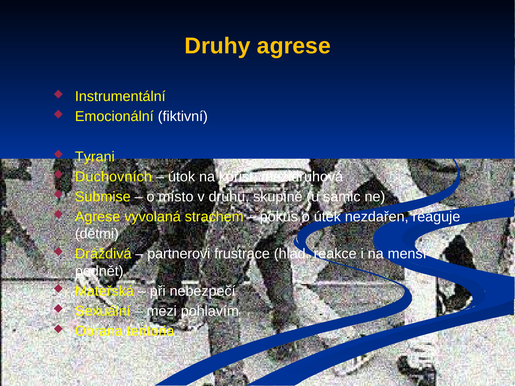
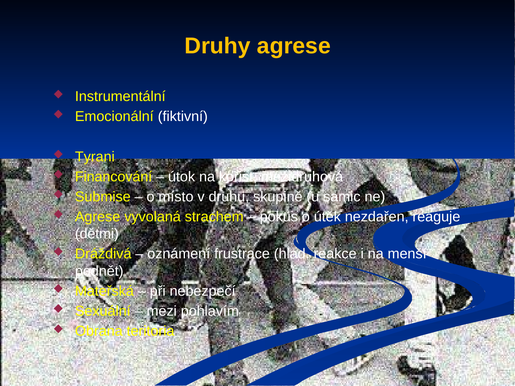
Duchovních: Duchovních -> Financování
partnerovi: partnerovi -> oznámení
